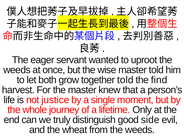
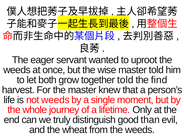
not justice: justice -> weeds
side: side -> than
